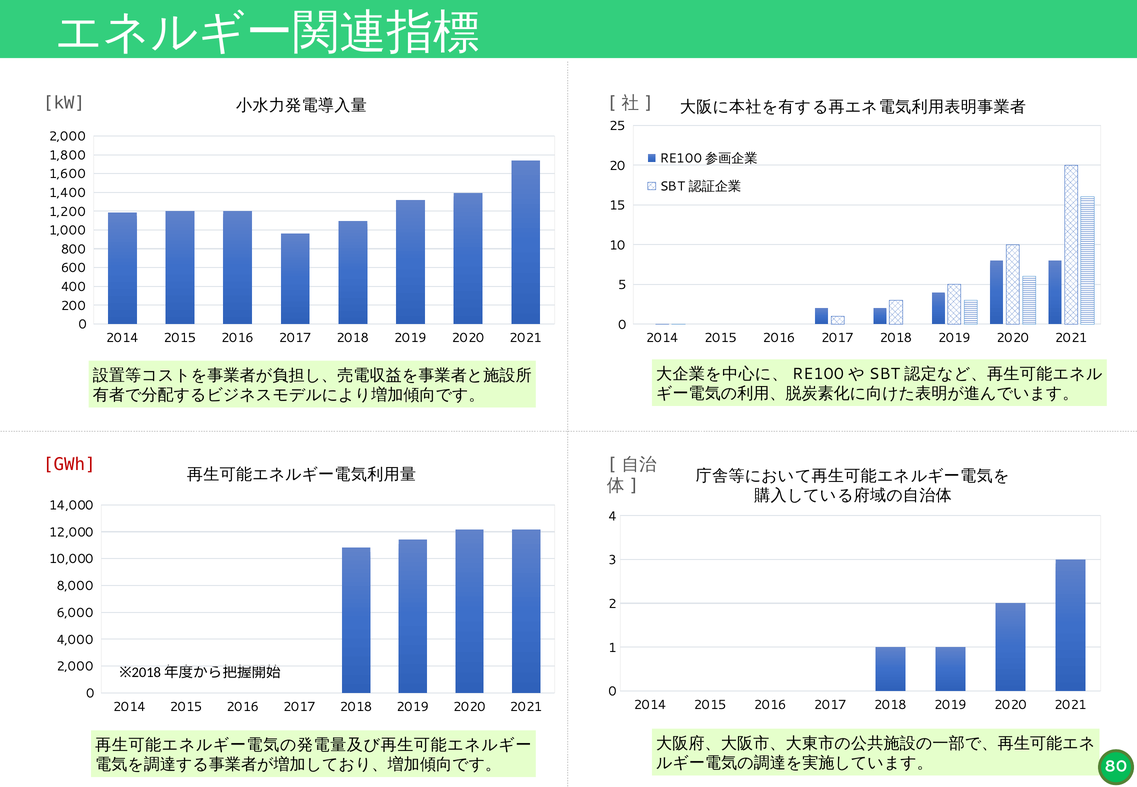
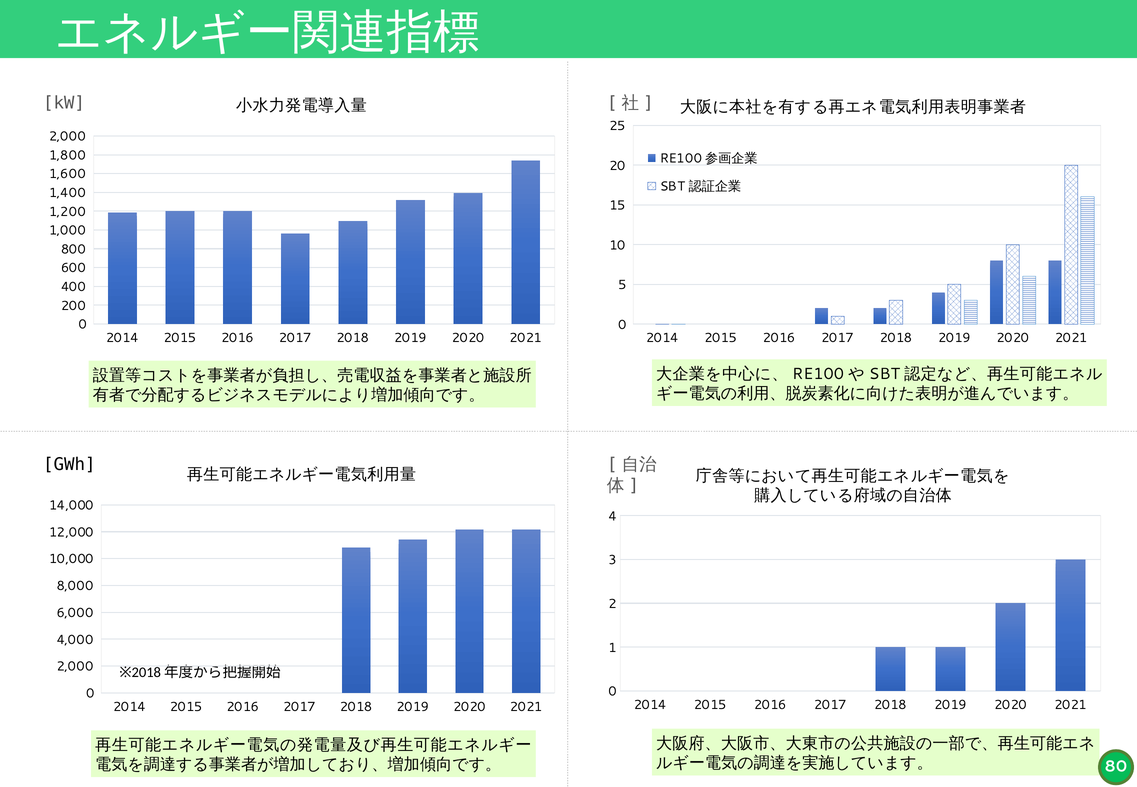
GWh colour: red -> black
